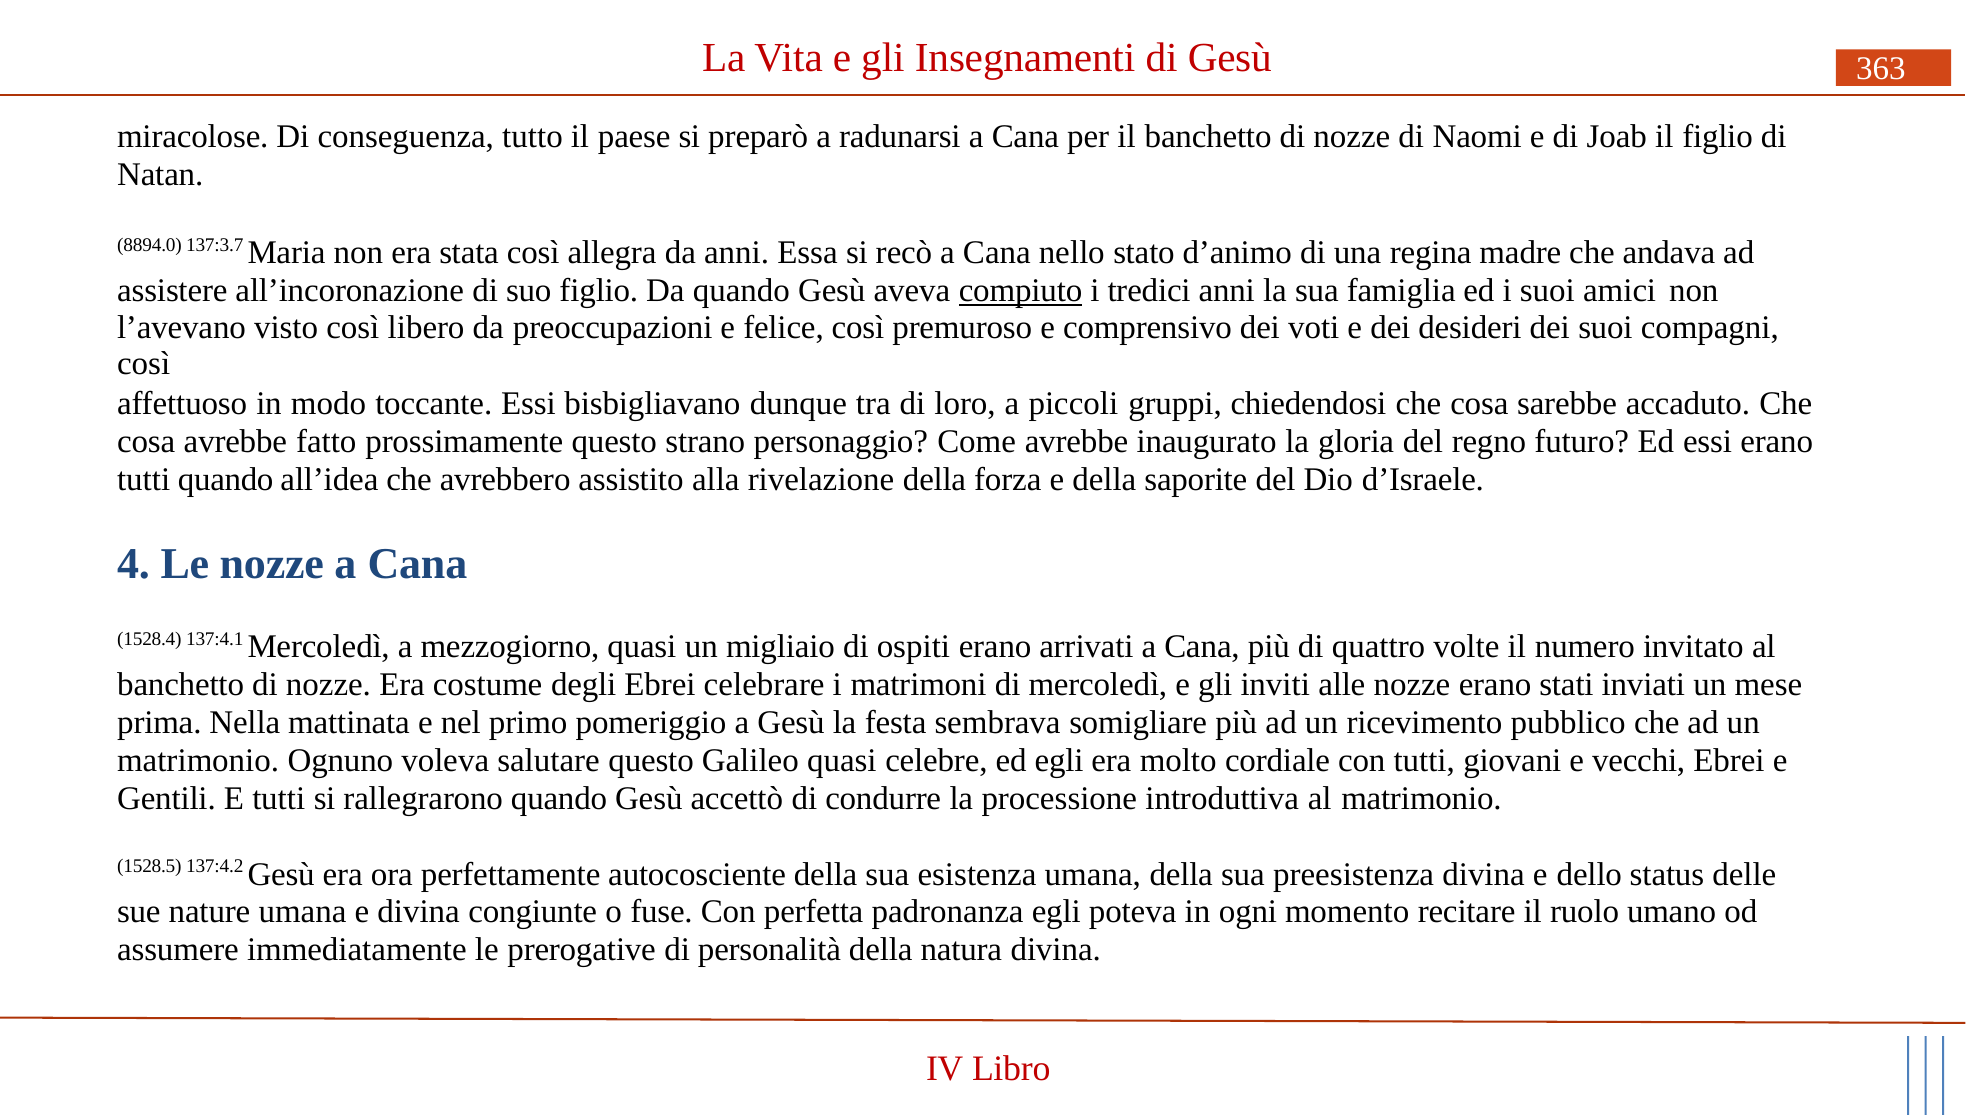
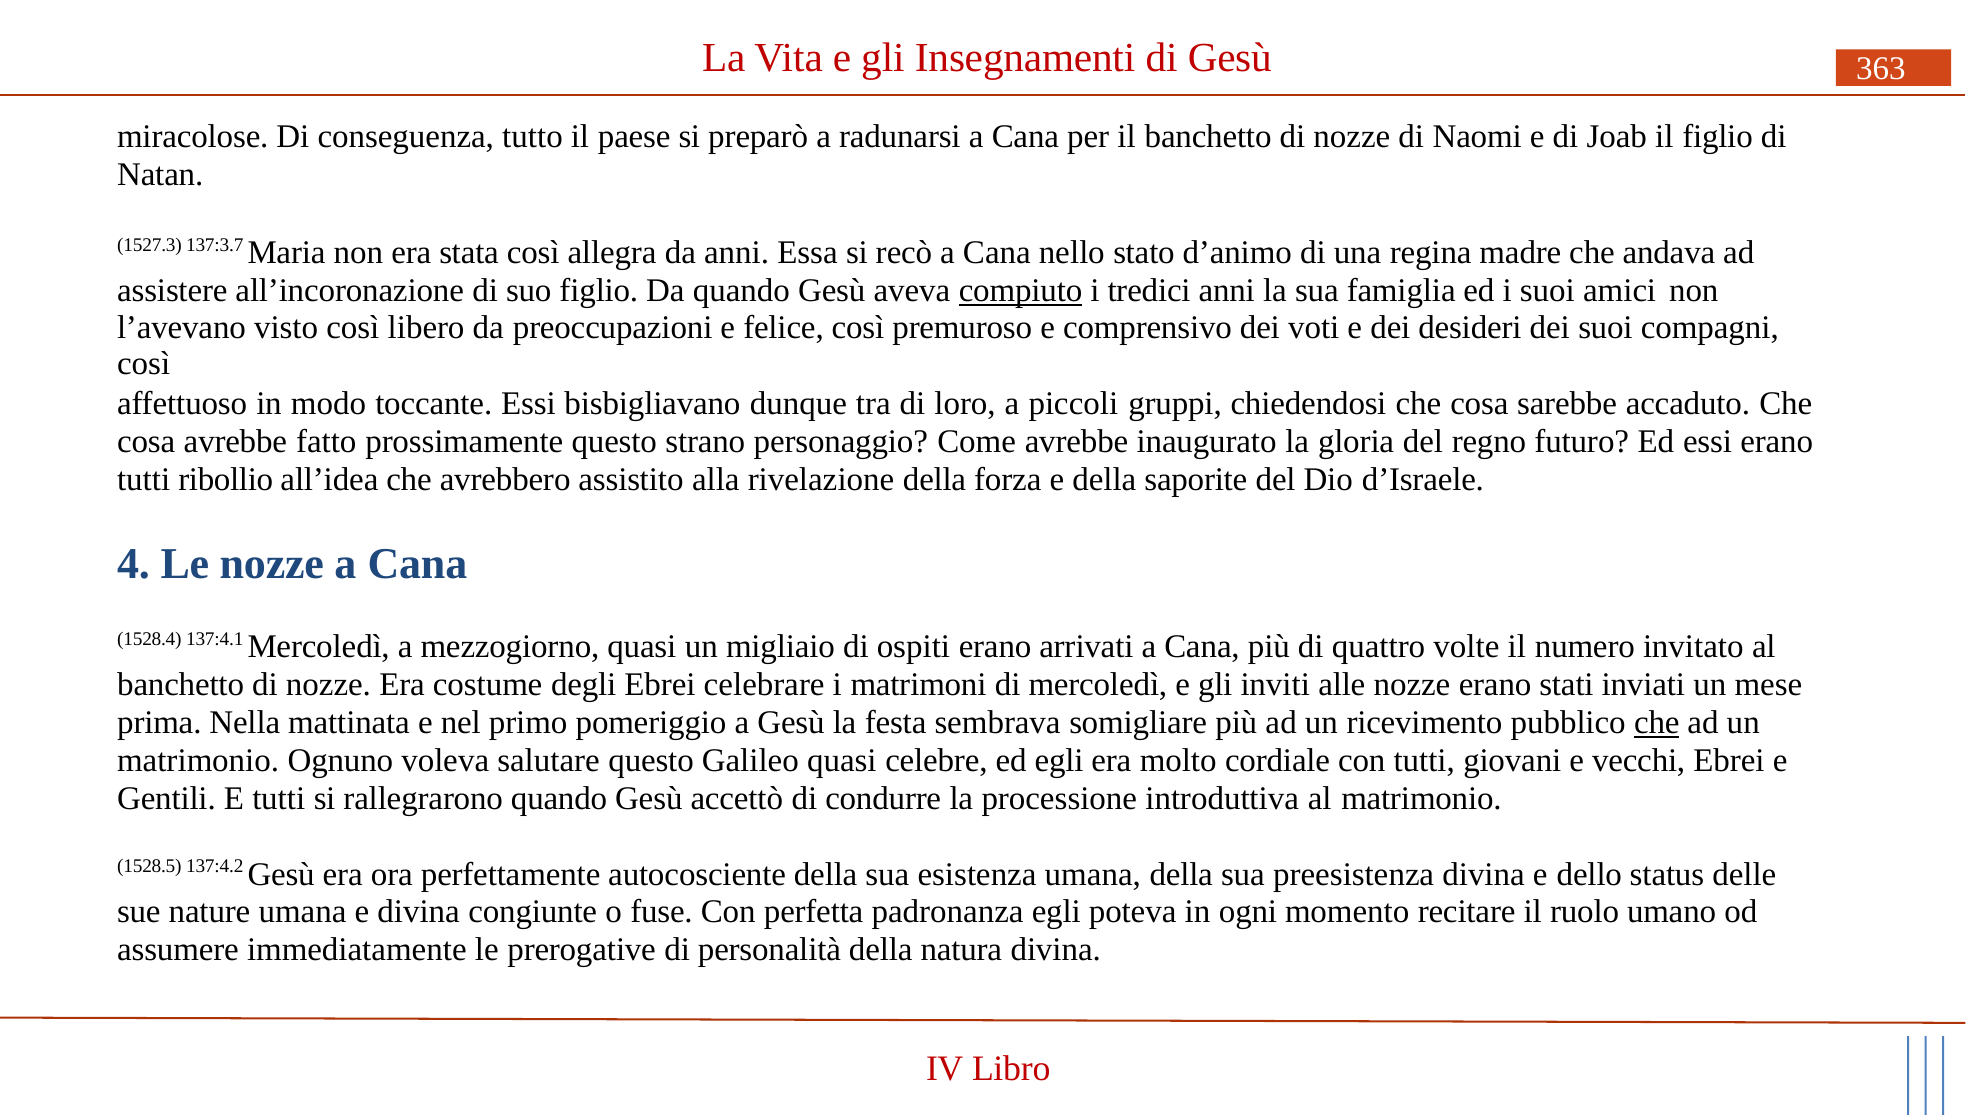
8894.0: 8894.0 -> 1527.3
tutti quando: quando -> ribollio
che at (1657, 723) underline: none -> present
